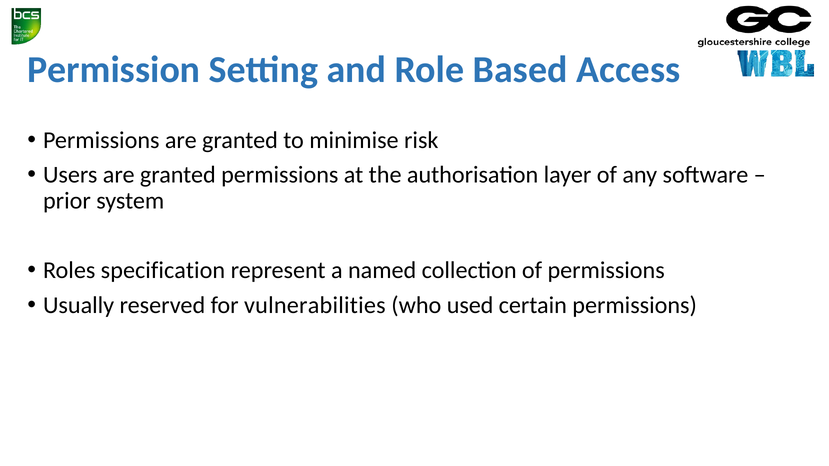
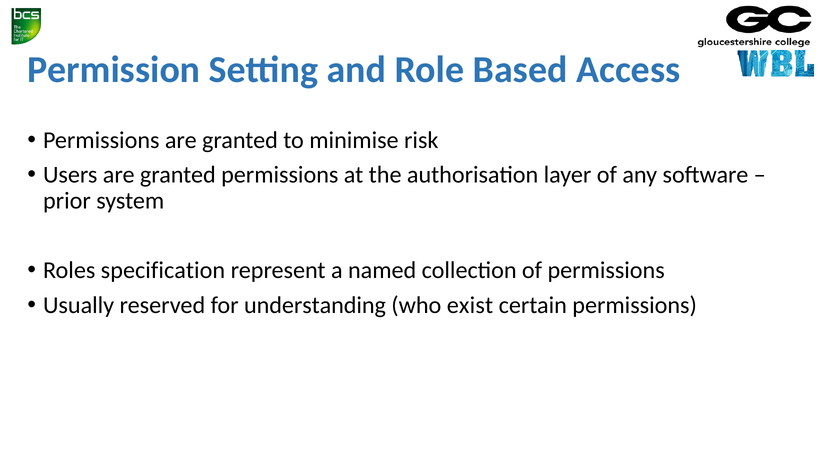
vulnerabilities: vulnerabilities -> understanding
used: used -> exist
